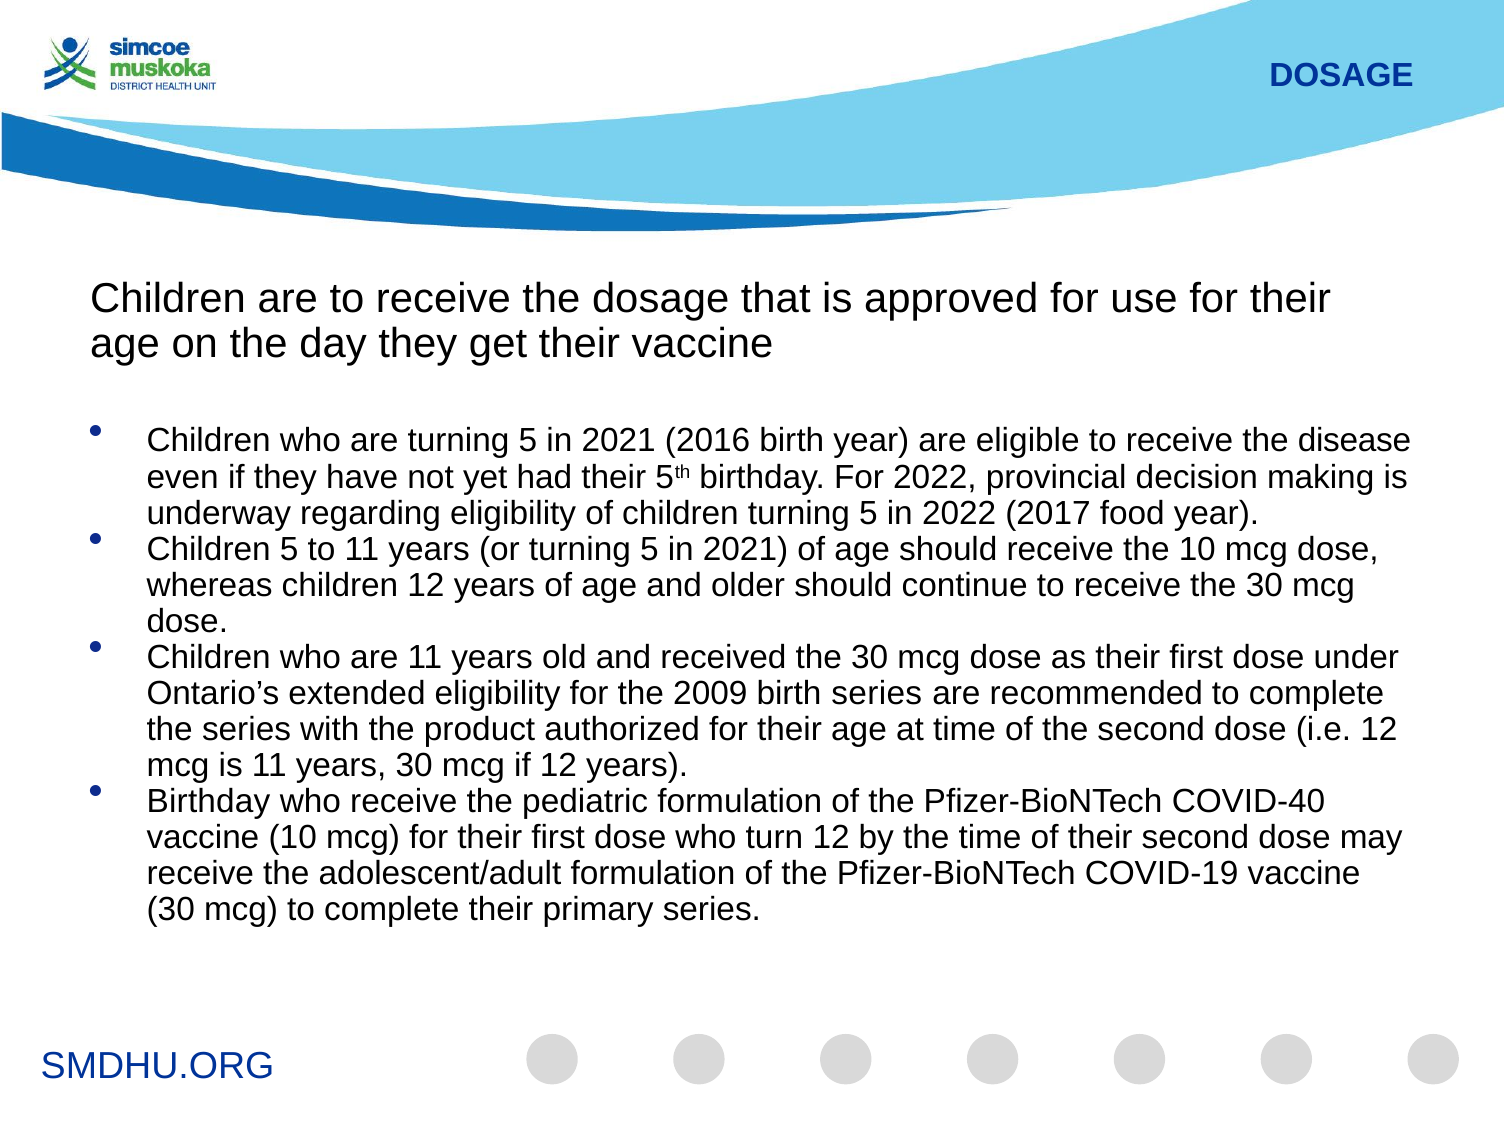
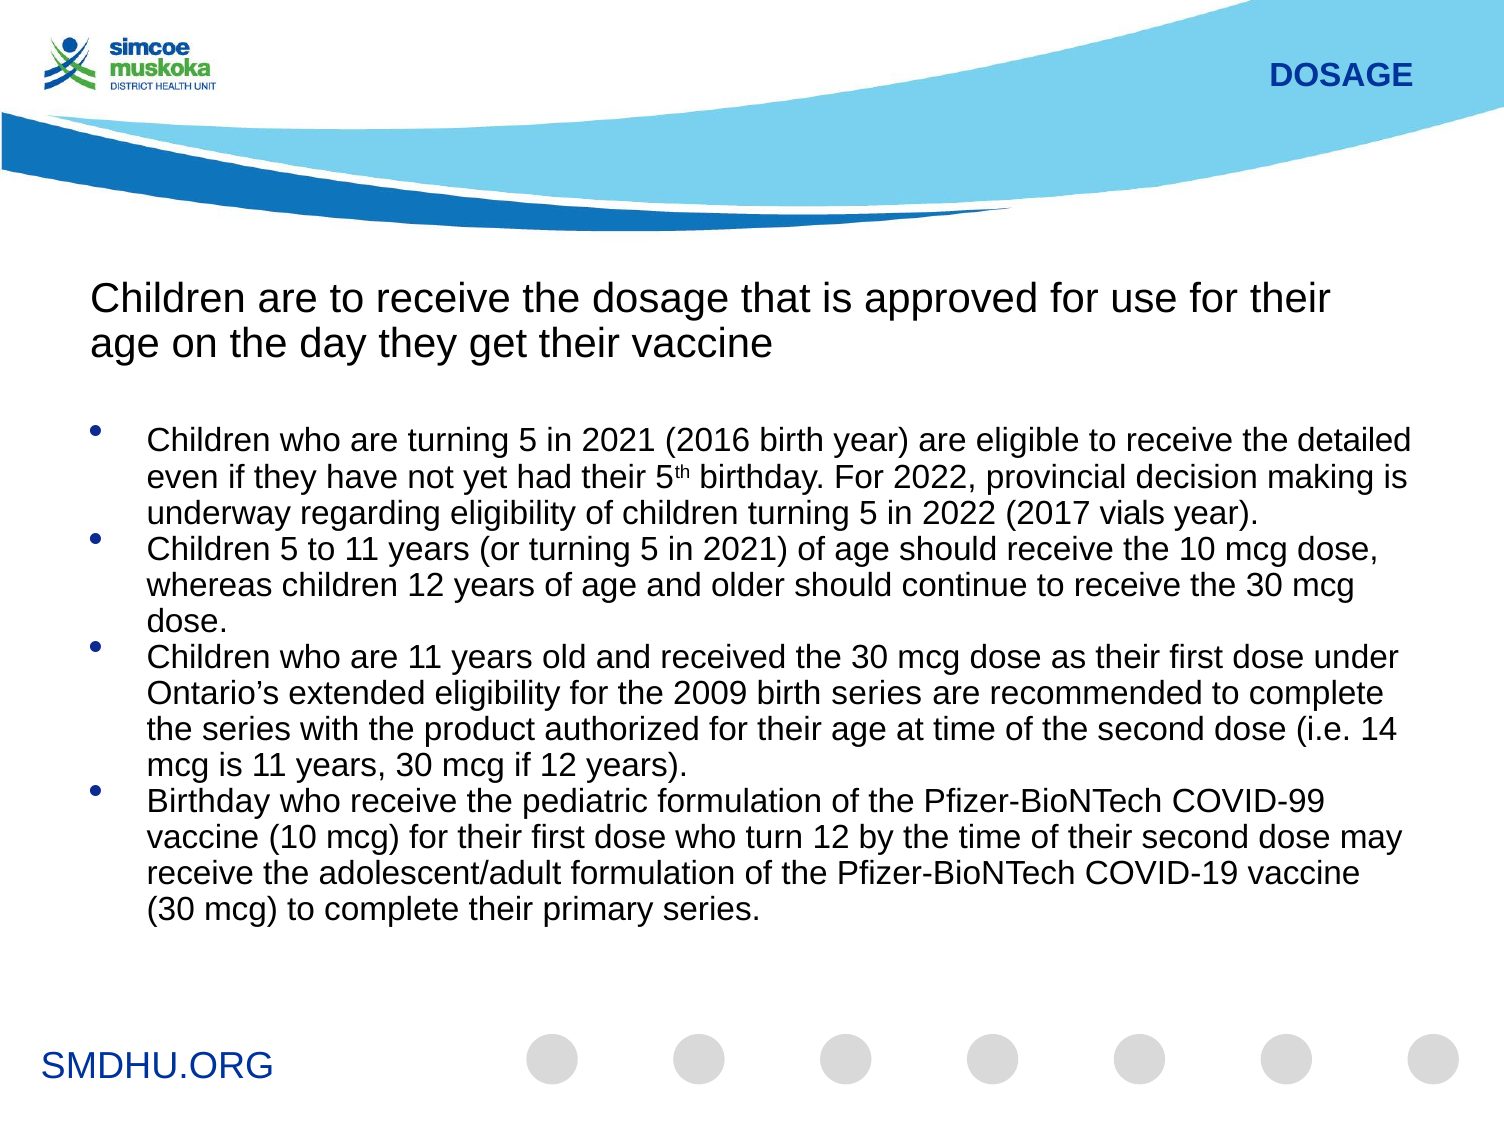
disease: disease -> detailed
food: food -> vials
i.e 12: 12 -> 14
COVID-40: COVID-40 -> COVID-99
